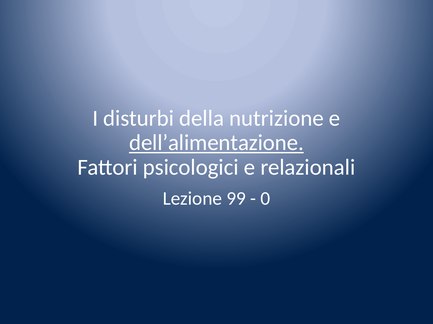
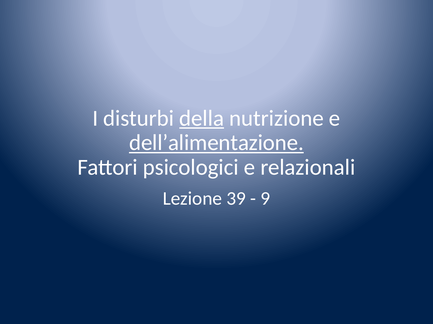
della underline: none -> present
99: 99 -> 39
0: 0 -> 9
